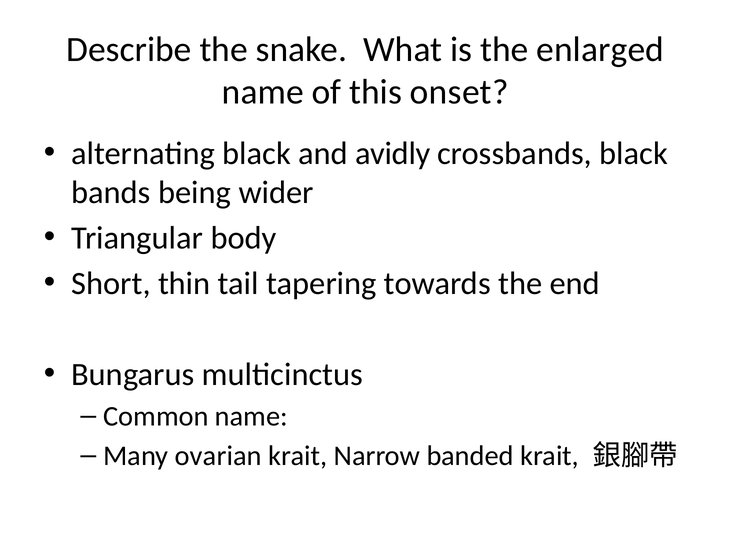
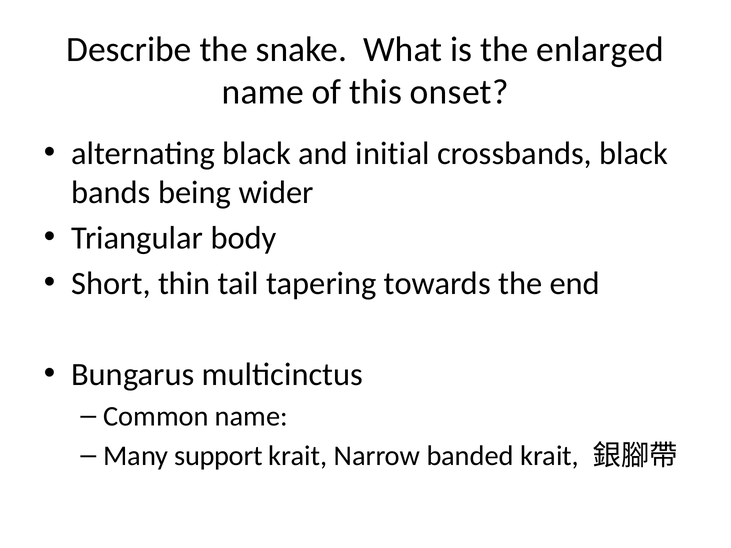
avidly: avidly -> initial
ovarian: ovarian -> support
